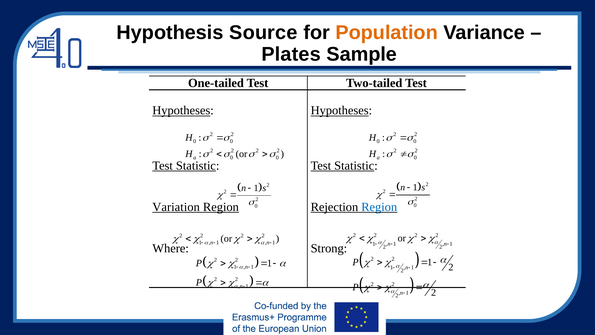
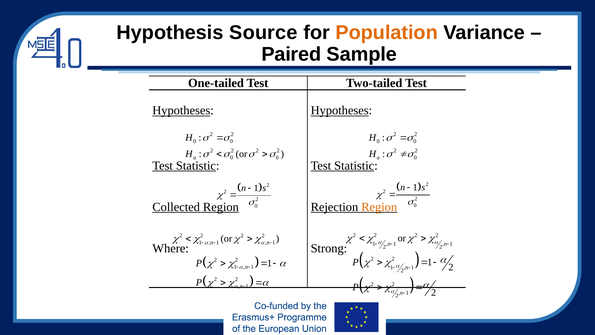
Plates: Plates -> Paired
Variation: Variation -> Collected
Region at (379, 207) colour: blue -> orange
